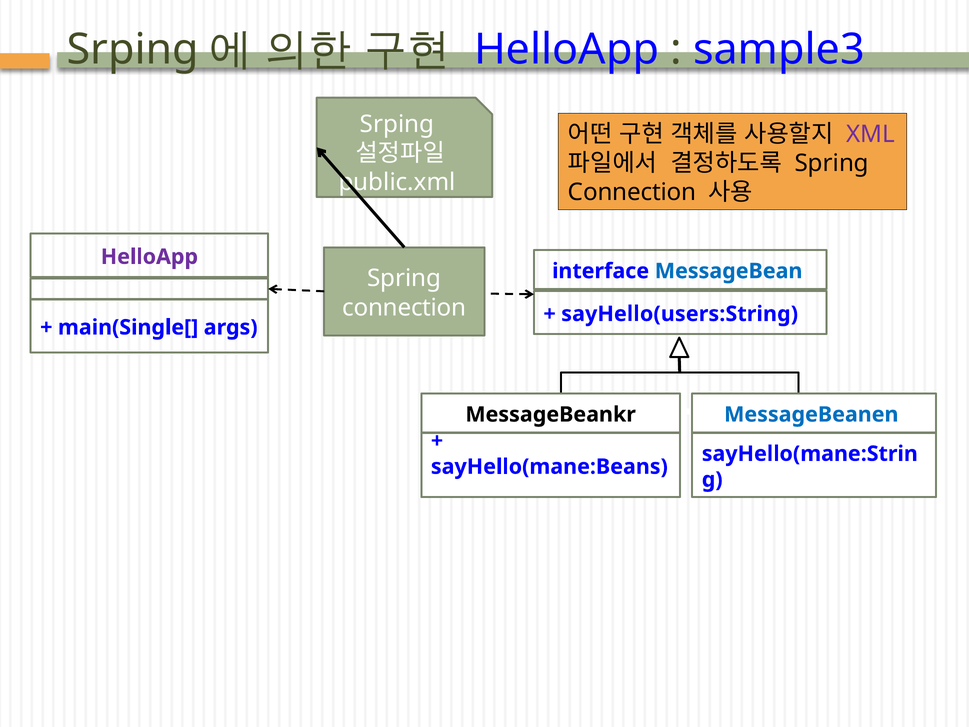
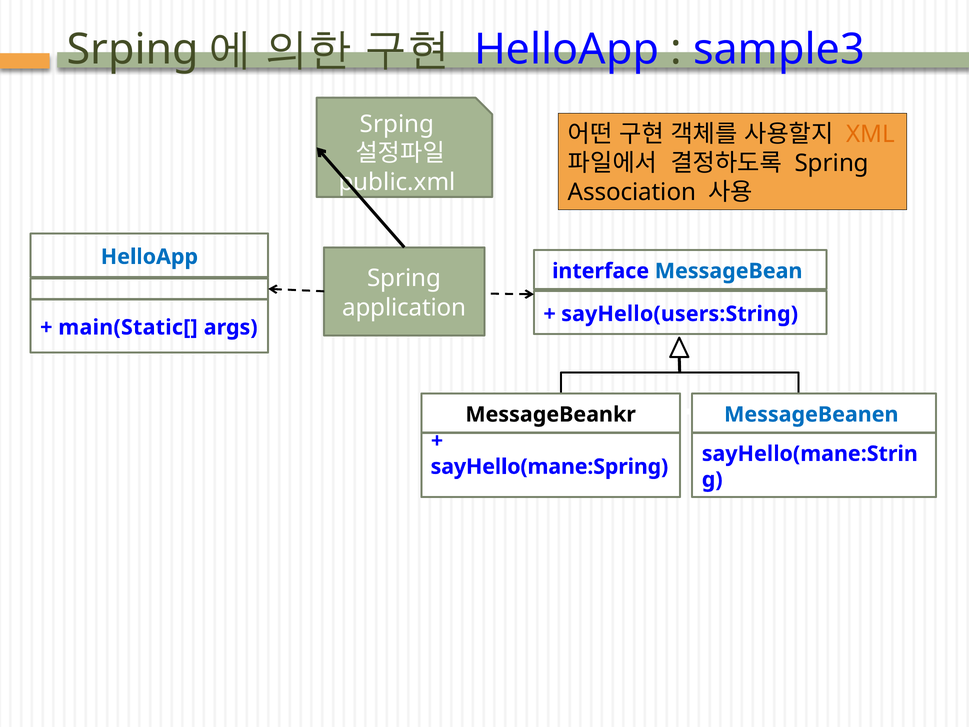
XML colour: purple -> orange
Connection at (632, 192): Connection -> Association
HelloApp at (149, 257) colour: purple -> blue
connection at (404, 307): connection -> application
main(Single[: main(Single[ -> main(Static[
sayHello(mane:Beans: sayHello(mane:Beans -> sayHello(mane:Spring
